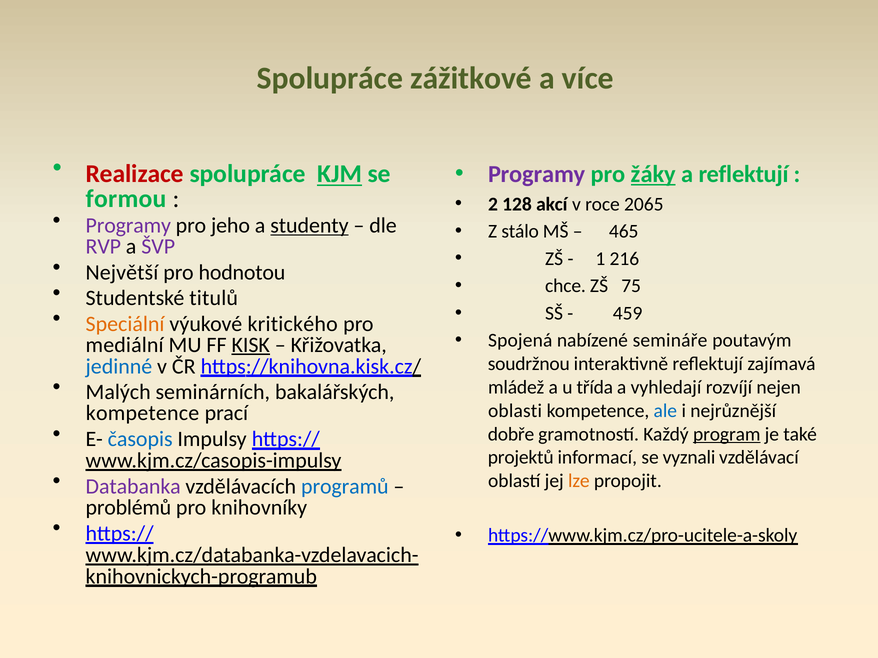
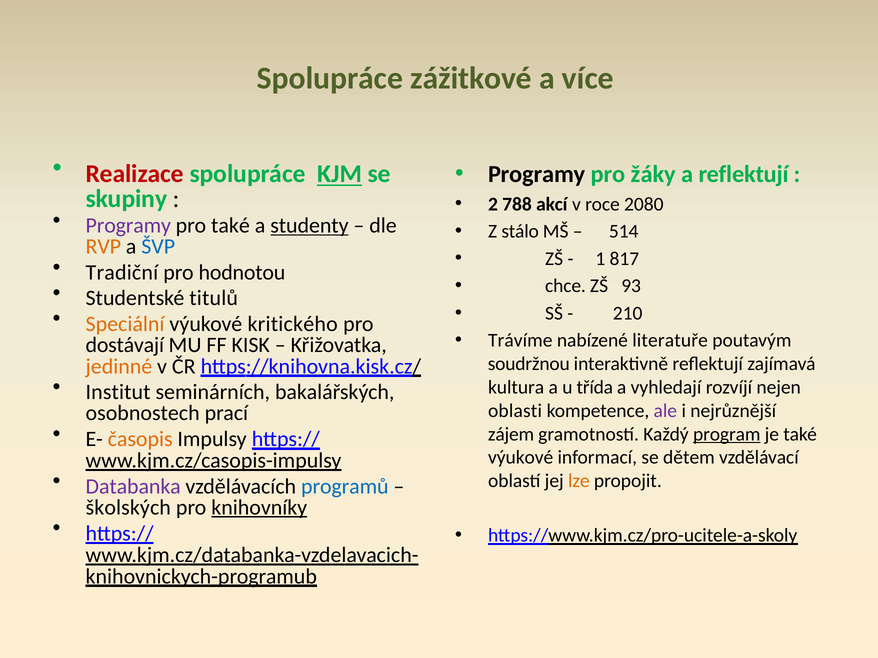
Programy at (537, 174) colour: purple -> black
žáky underline: present -> none
formou: formou -> skupiny
128: 128 -> 788
2065: 2065 -> 2080
pro jeho: jeho -> také
465: 465 -> 514
RVP colour: purple -> orange
ŠVP colour: purple -> blue
216: 216 -> 817
Největší: Největší -> Tradiční
75: 75 -> 93
459: 459 -> 210
Spojená: Spojená -> Trávíme
semináře: semináře -> literatuře
mediální: mediální -> dostávají
KISK underline: present -> none
jedinné colour: blue -> orange
Malých: Malých -> Institut
mládež: mládež -> kultura
ale colour: blue -> purple
kompetence at (143, 413): kompetence -> osobnostech
časopis colour: blue -> orange
dobře: dobře -> zájem
projektů at (521, 458): projektů -> výukové
vyznali: vyznali -> dětem
problémů: problémů -> školských
knihovníky underline: none -> present
